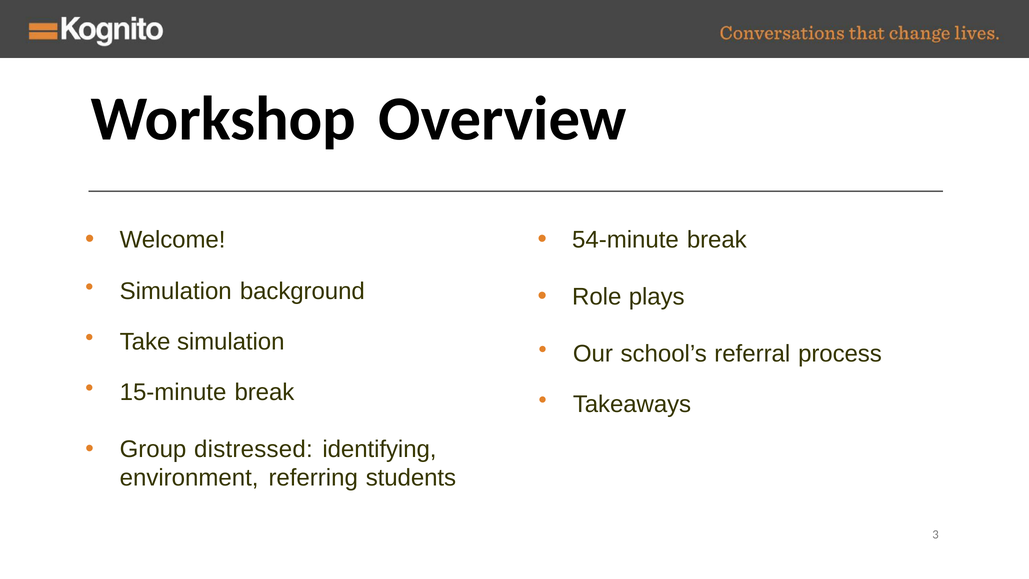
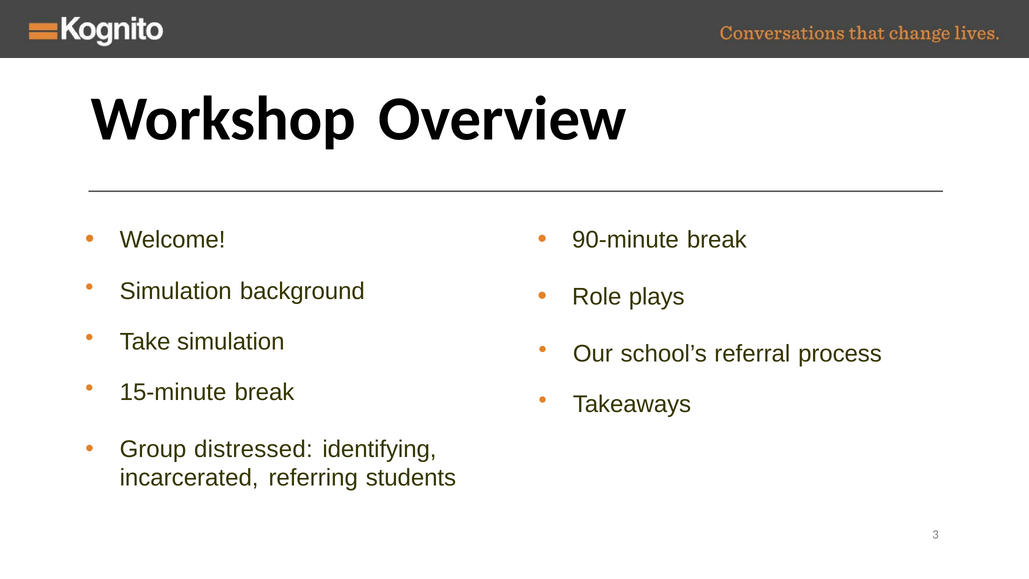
54-minute: 54-minute -> 90-minute
environment: environment -> incarcerated
